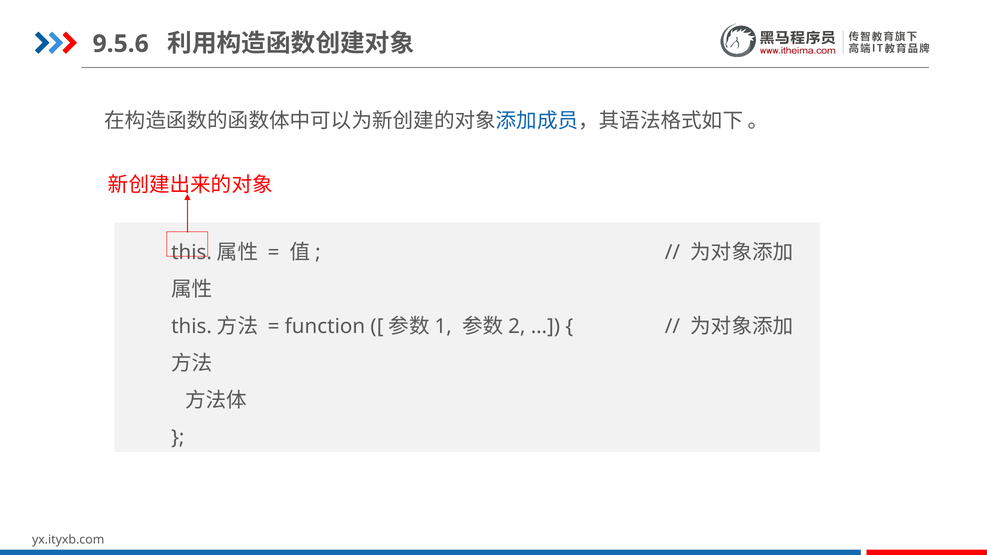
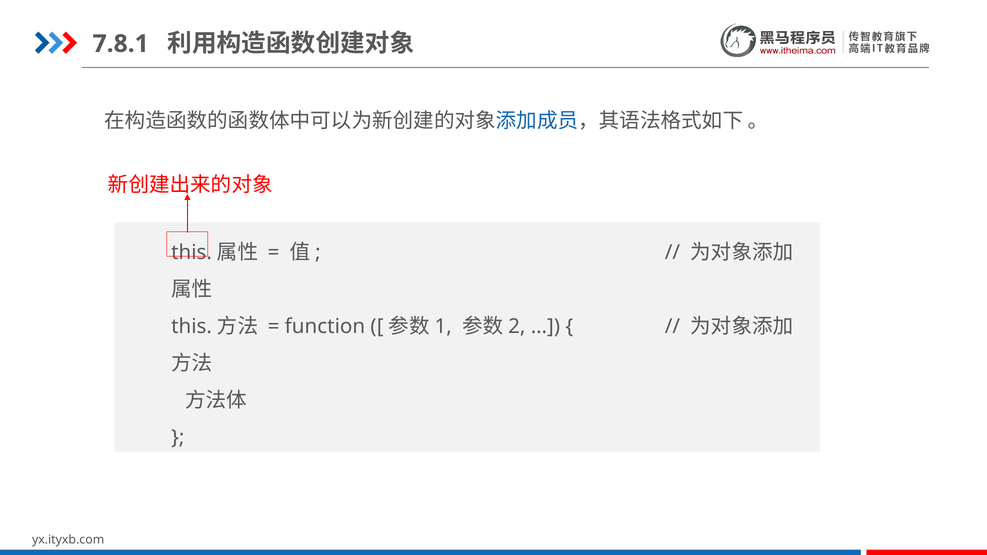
9.5.6: 9.5.6 -> 7.8.1
